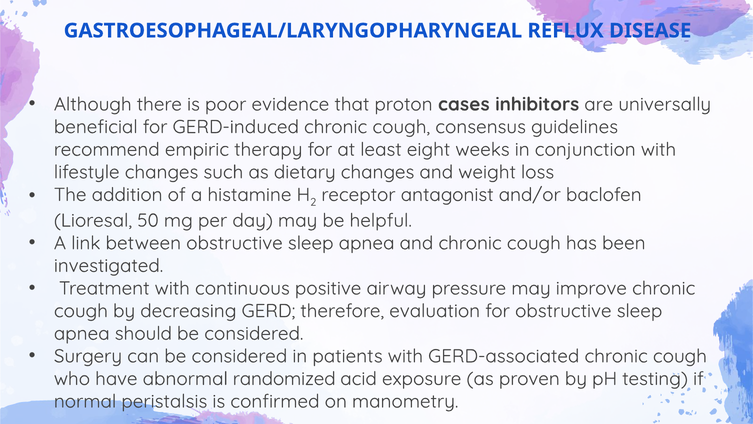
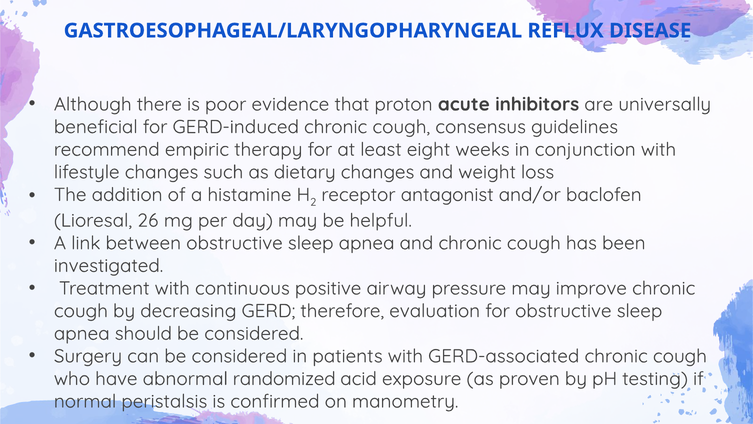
cases: cases -> acute
50: 50 -> 26
